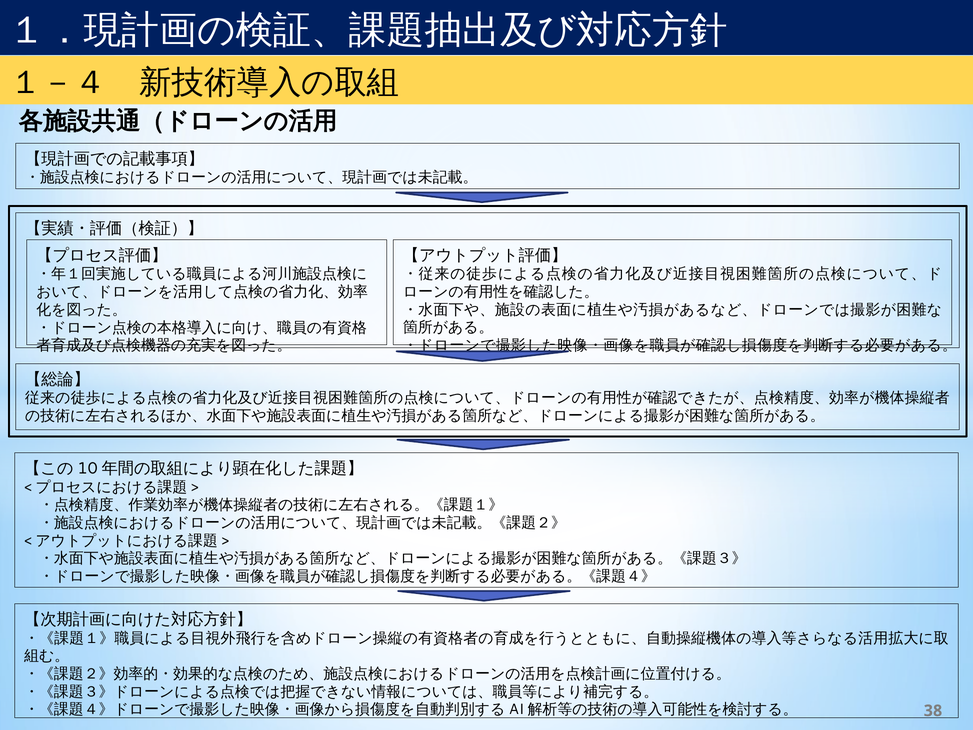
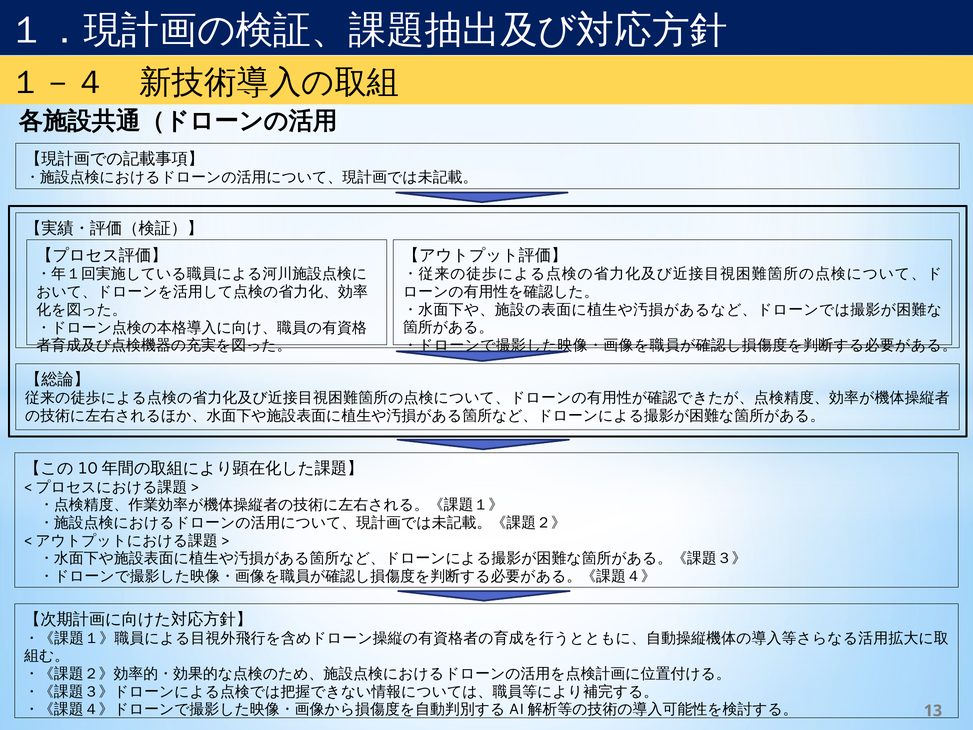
38: 38 -> 13
